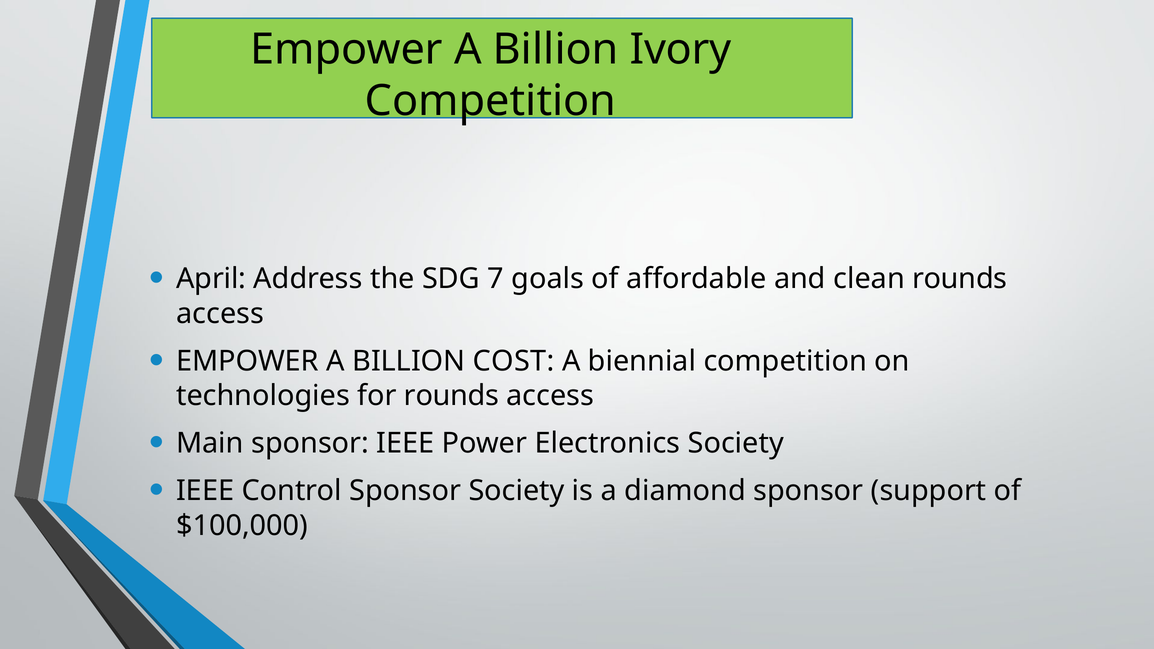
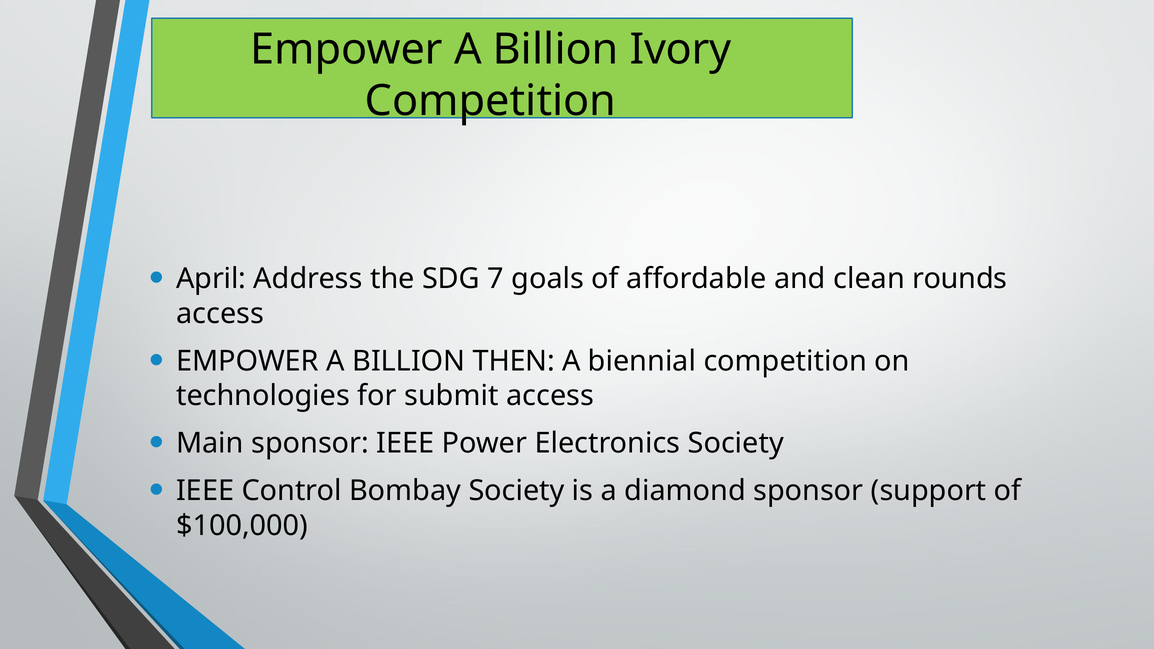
COST: COST -> THEN
for rounds: rounds -> submit
Control Sponsor: Sponsor -> Bombay
